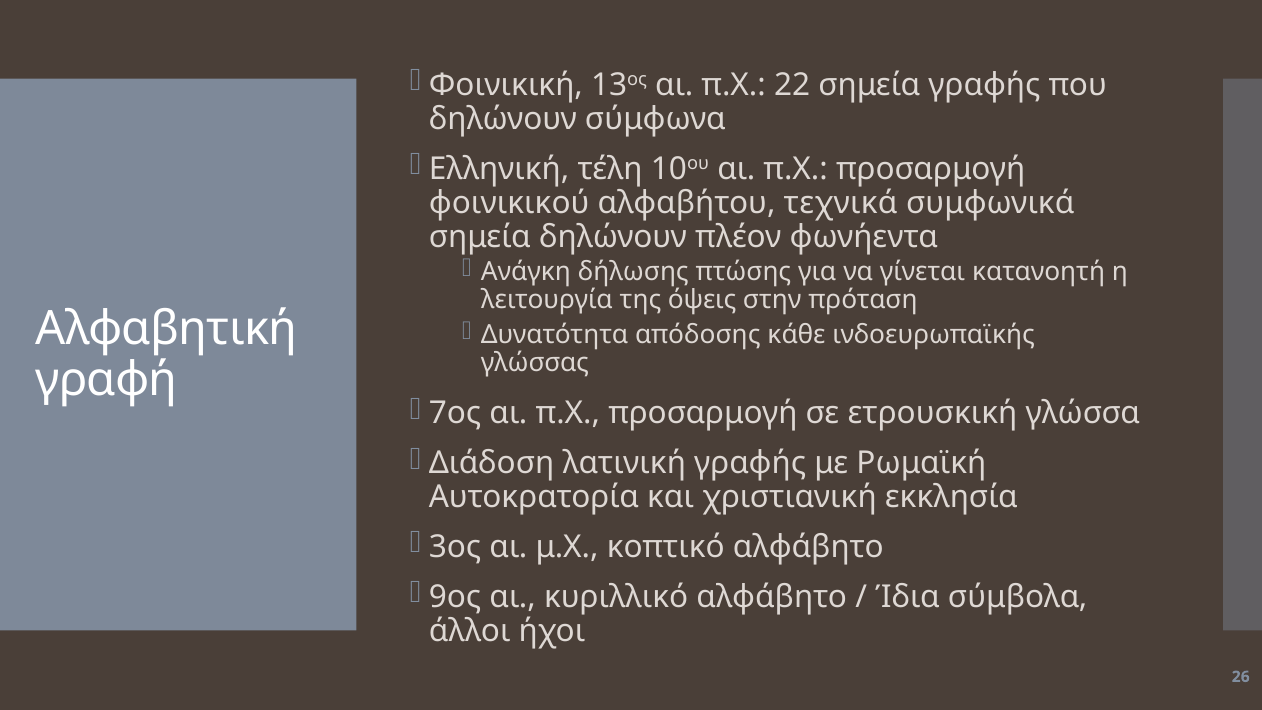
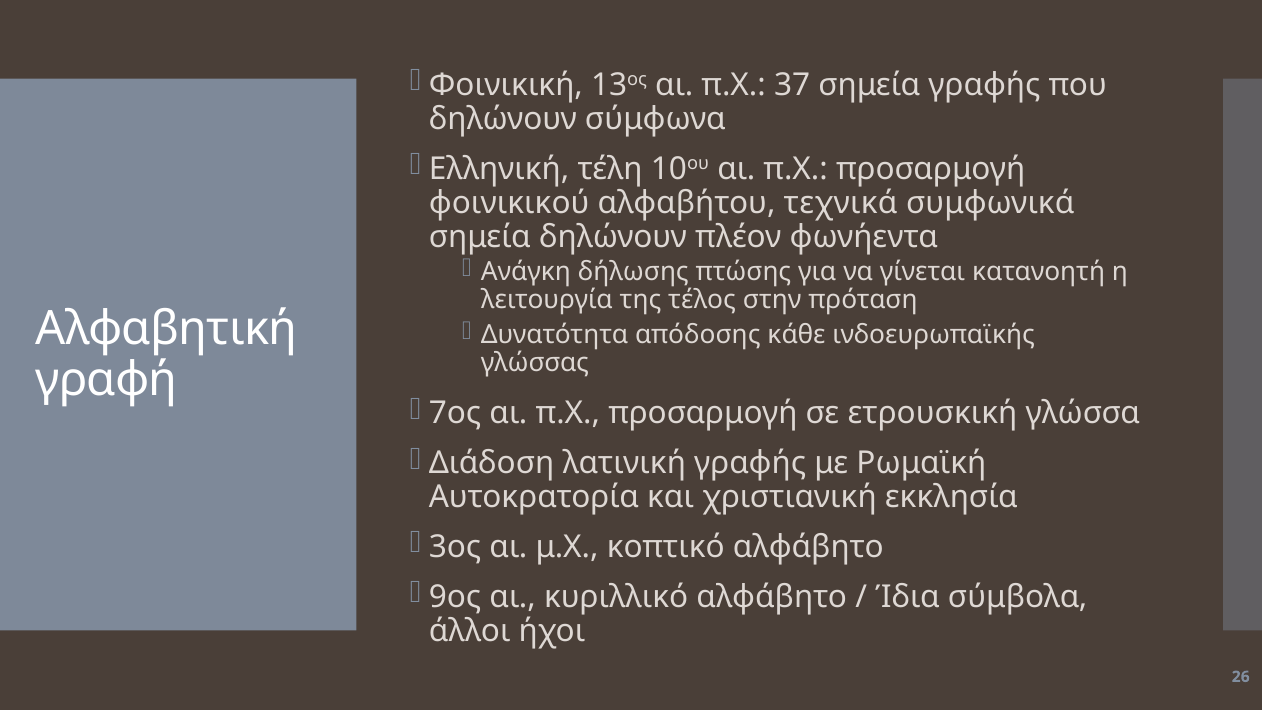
22: 22 -> 37
όψεις: όψεις -> τέλος
